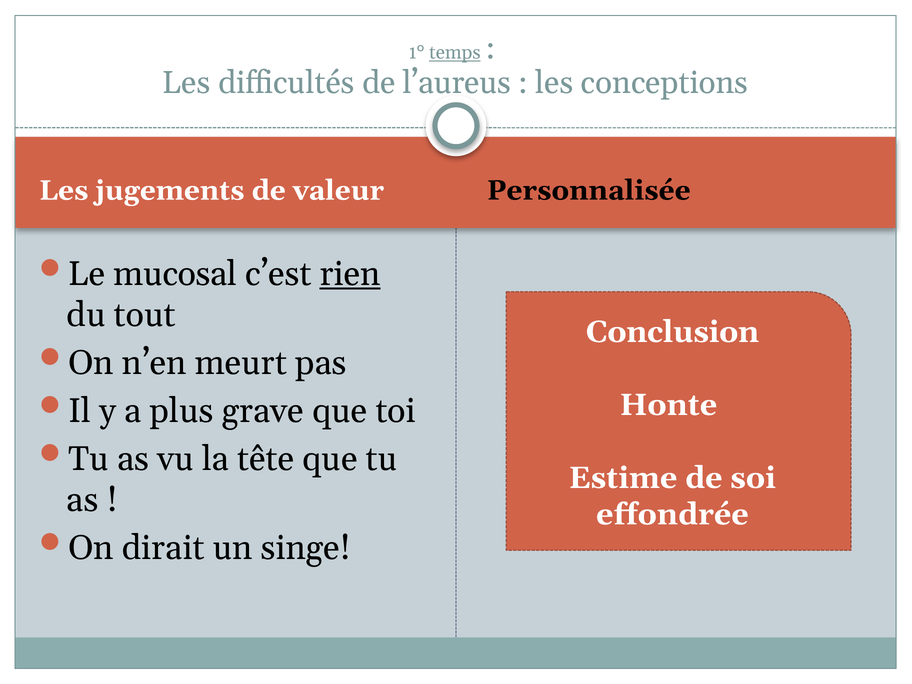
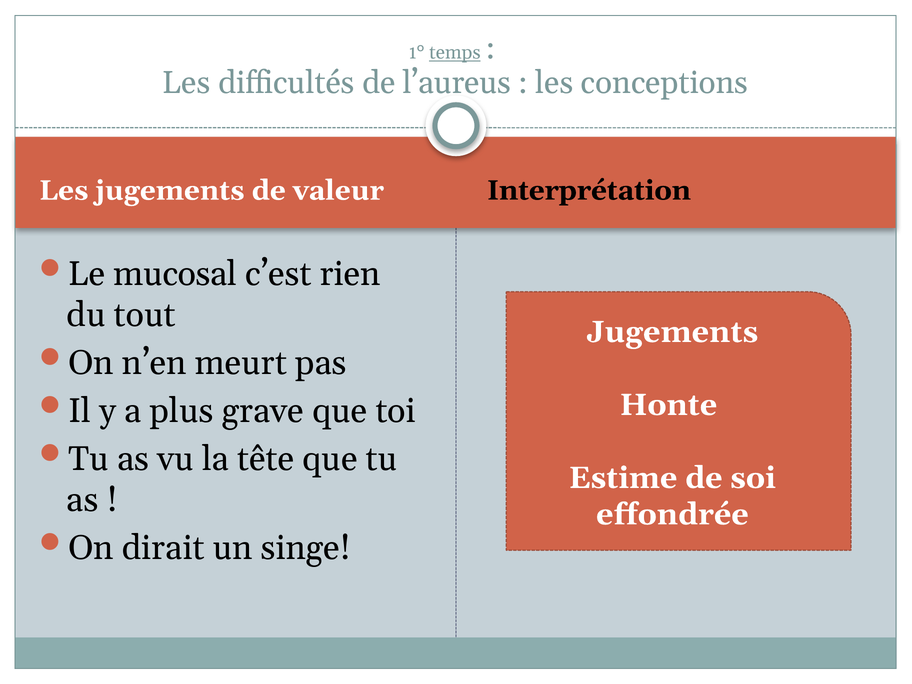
Personnalisée: Personnalisée -> Interprétation
rien underline: present -> none
Conclusion at (672, 332): Conclusion -> Jugements
